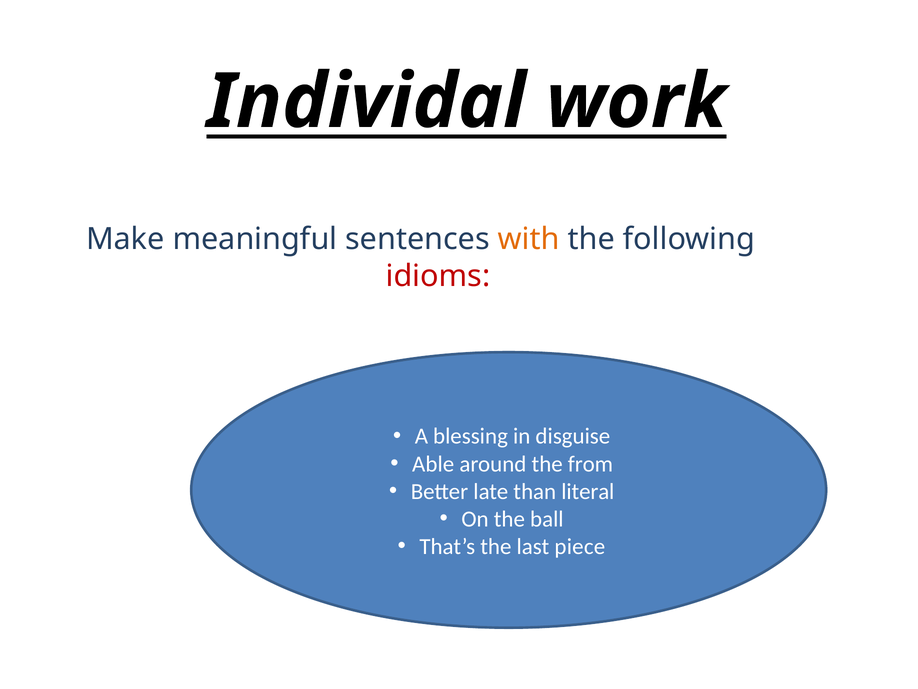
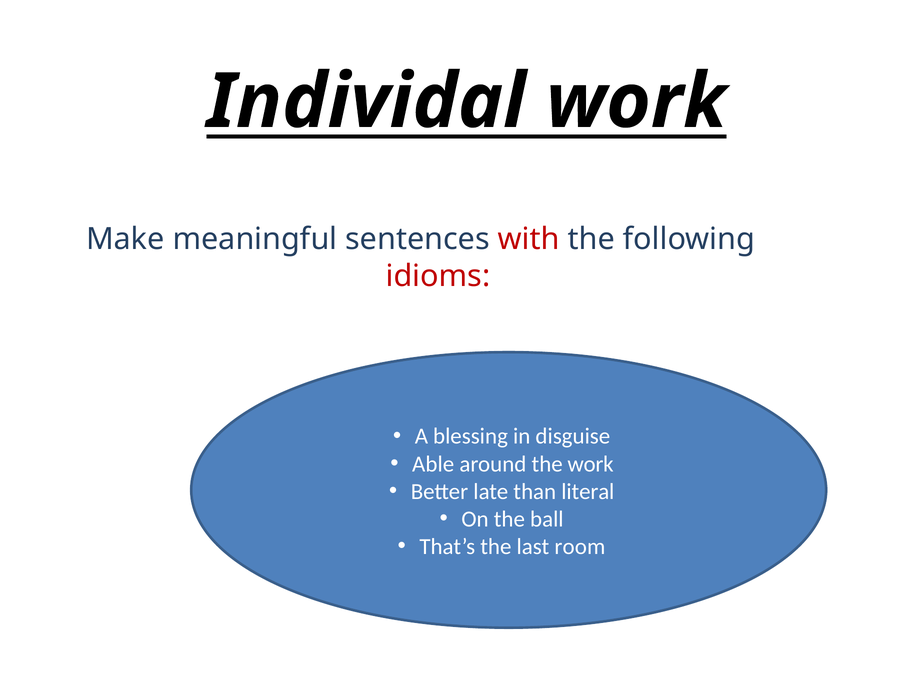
with colour: orange -> red
the from: from -> work
piece: piece -> room
